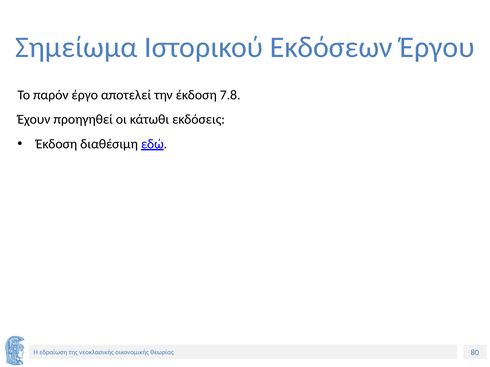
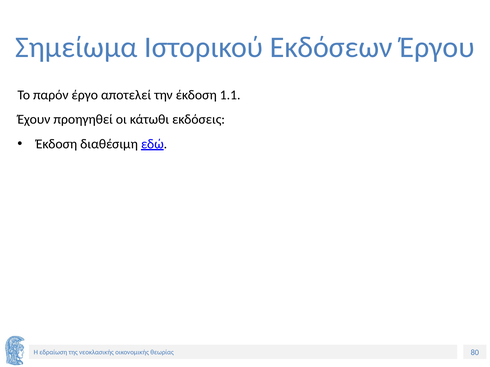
7.8: 7.8 -> 1.1
